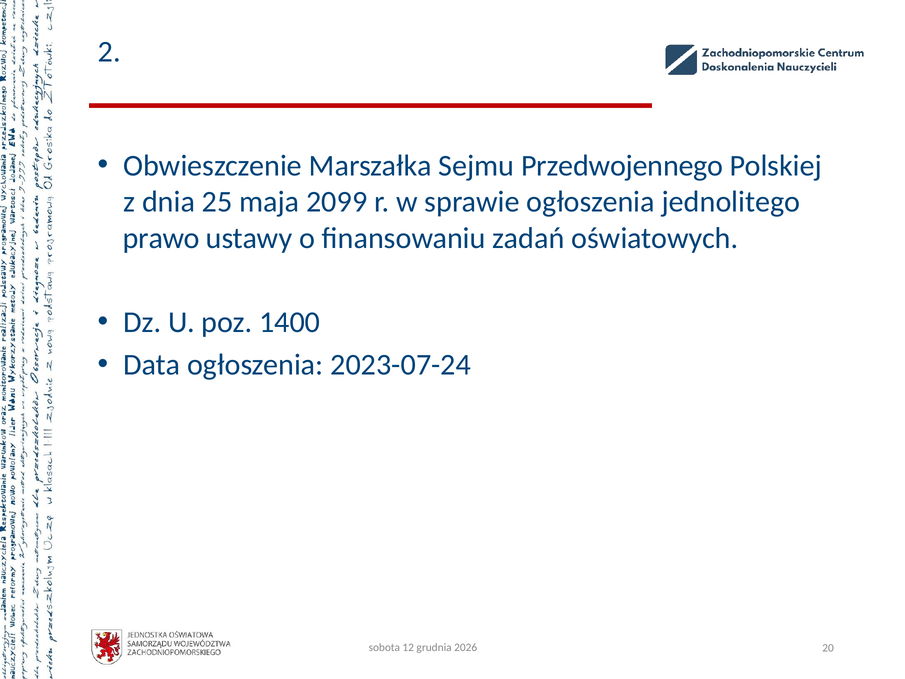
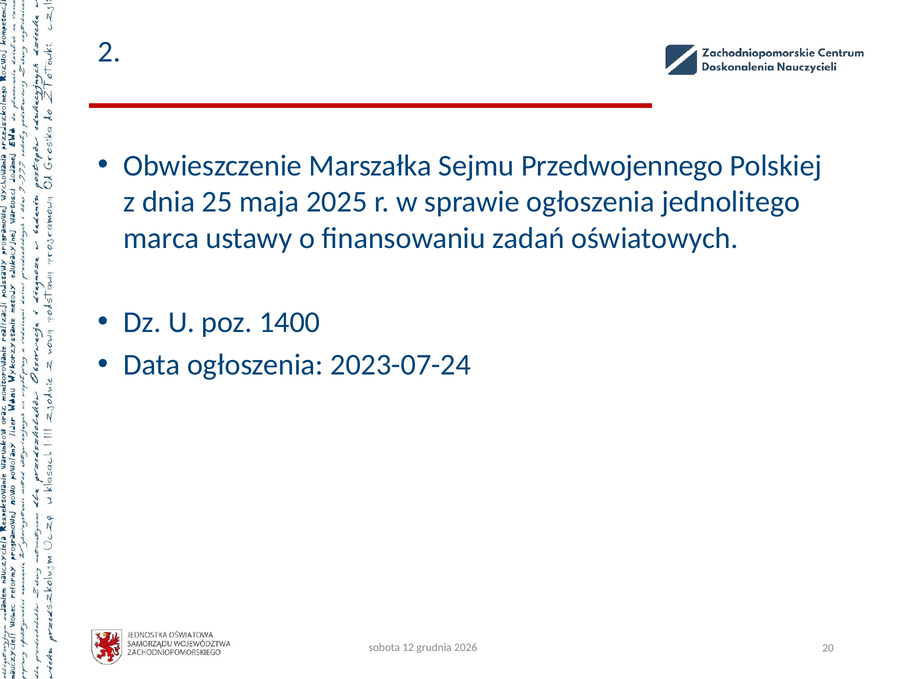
2099: 2099 -> 2025
prawo: prawo -> marca
